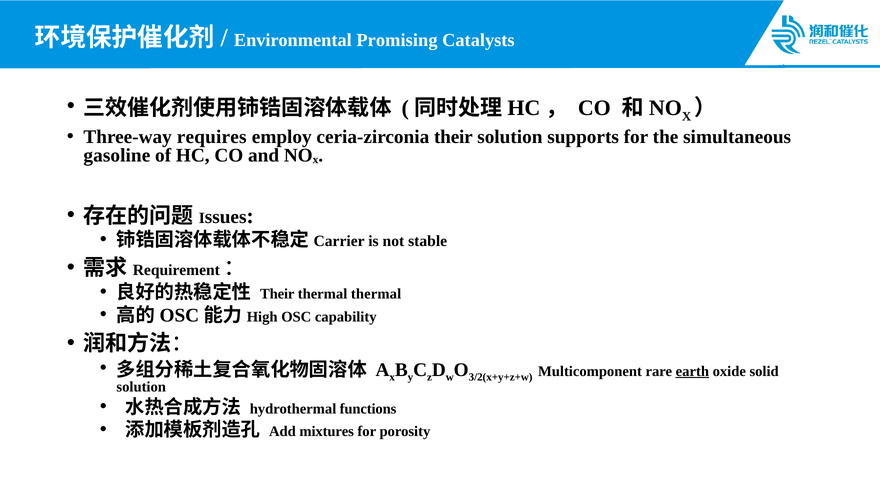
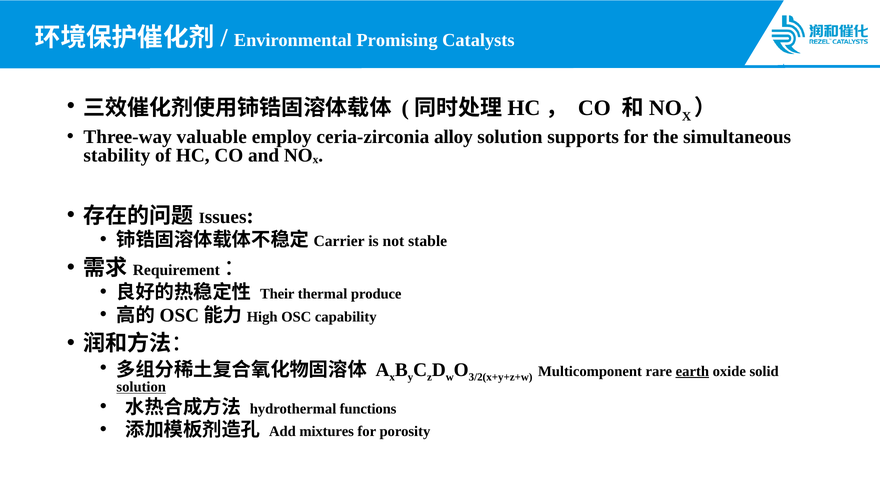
requires: requires -> valuable
ceria-zirconia their: their -> alloy
gasoline: gasoline -> stability
thermal thermal: thermal -> produce
solution at (141, 387) underline: none -> present
